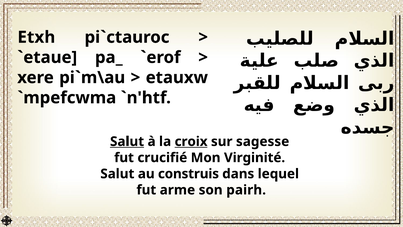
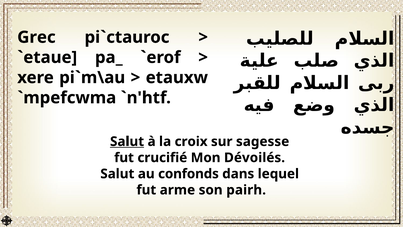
Etxh: Etxh -> Grec
croix underline: present -> none
Virginité: Virginité -> Dévoilés
construis: construis -> confonds
